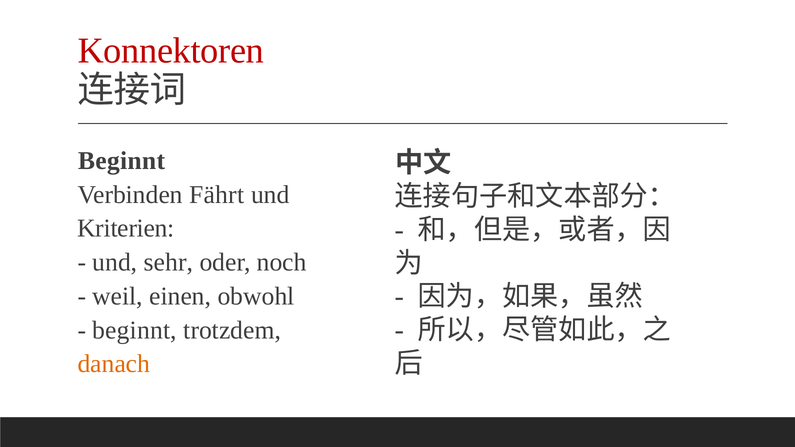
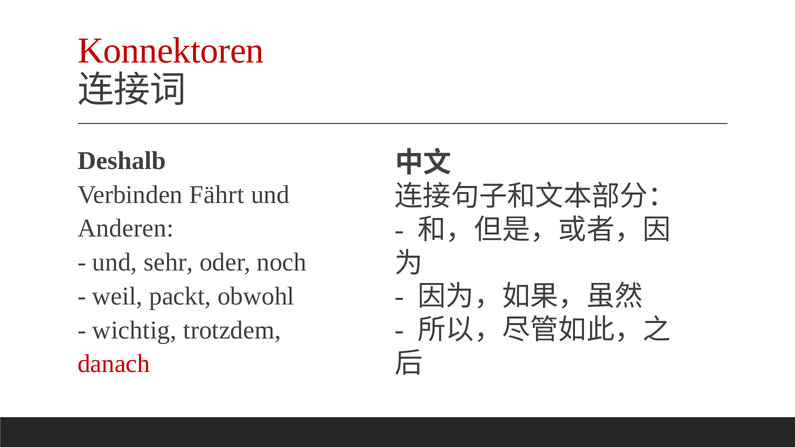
Beginnt at (122, 161): Beginnt -> Deshalb
Kriterien: Kriterien -> Anderen
einen: einen -> packt
beginnt at (135, 330): beginnt -> wichtig
danach colour: orange -> red
